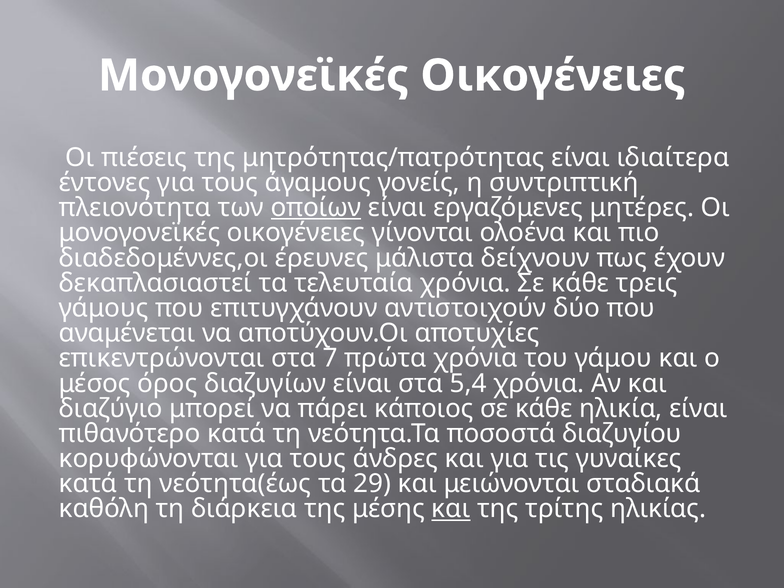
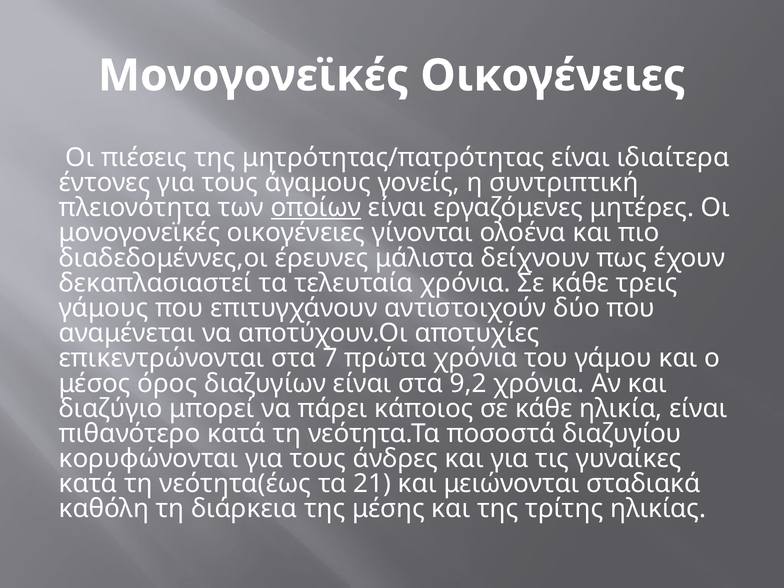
5,4: 5,4 -> 9,2
29: 29 -> 21
και at (451, 509) underline: present -> none
